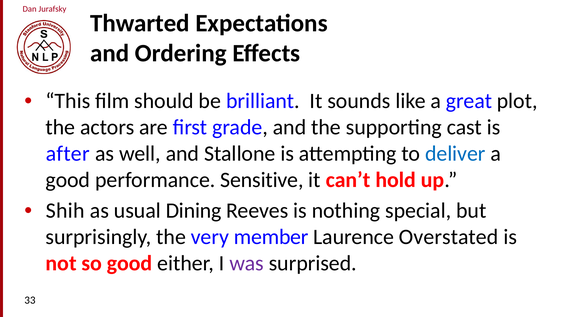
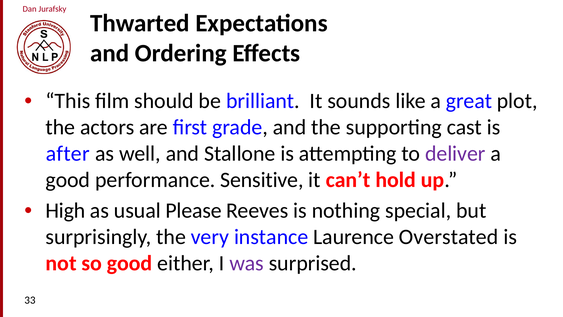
deliver colour: blue -> purple
Shih: Shih -> High
Dining: Dining -> Please
member: member -> instance
